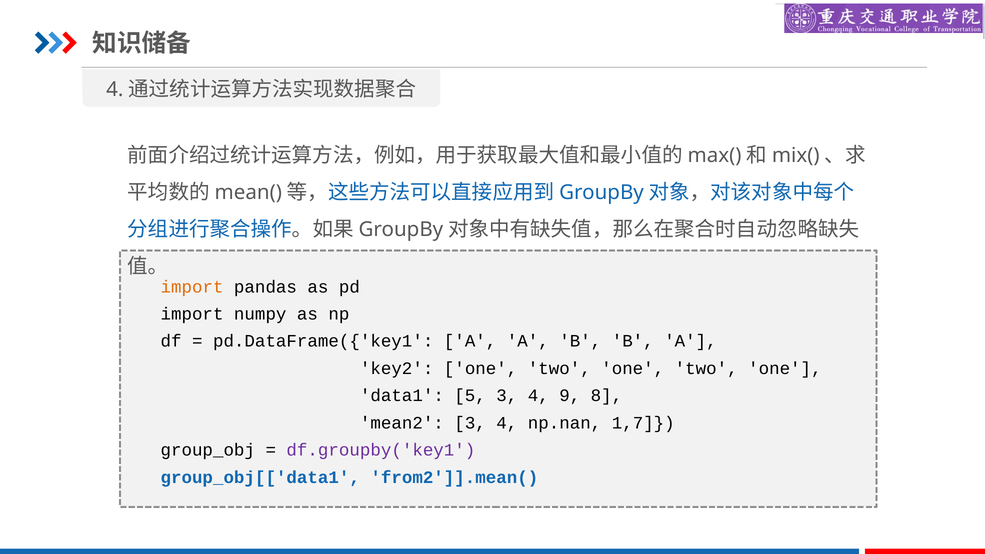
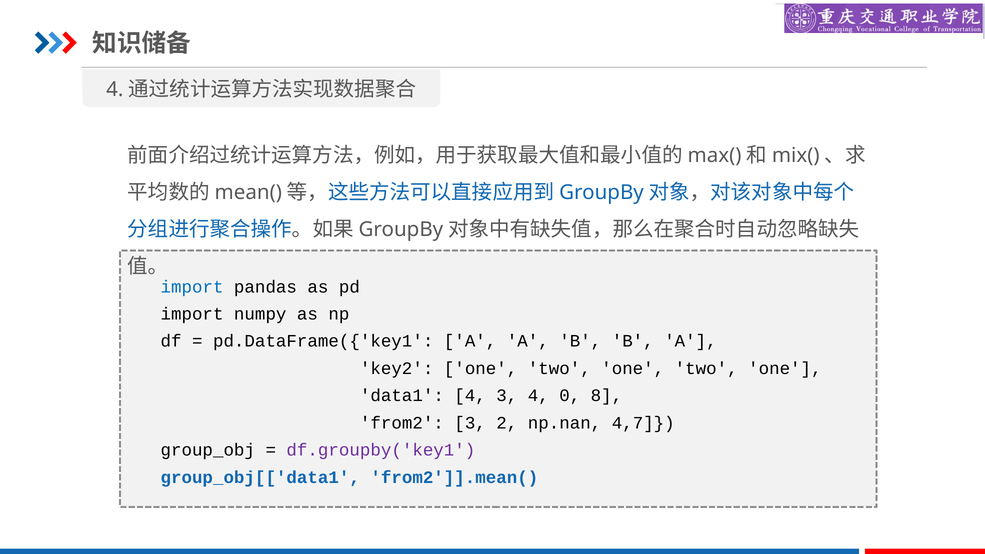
import at (192, 287) colour: orange -> blue
data1 5: 5 -> 4
9: 9 -> 0
mean2: mean2 -> from2
4 at (507, 423): 4 -> 2
1,7: 1,7 -> 4,7
